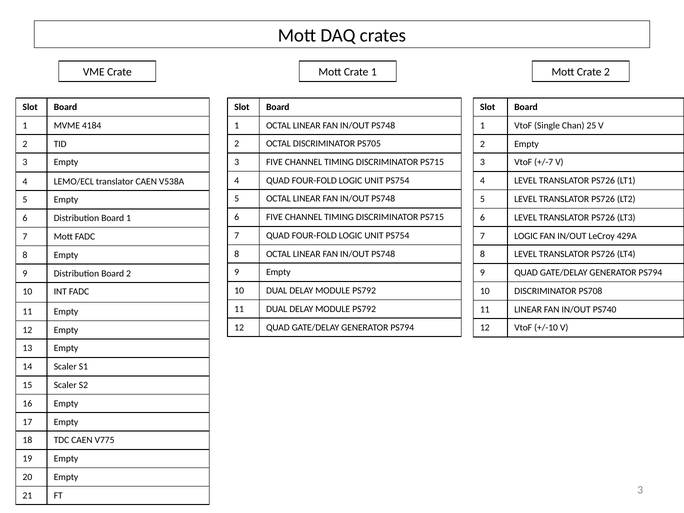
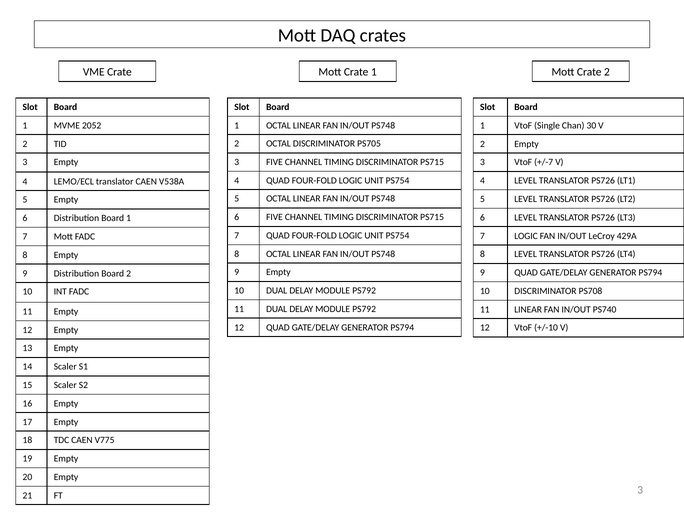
4184: 4184 -> 2052
25: 25 -> 30
